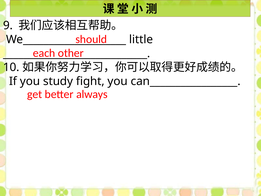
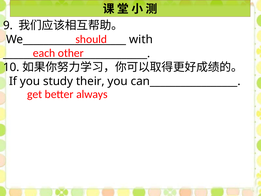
little: little -> with
fight: fight -> their
